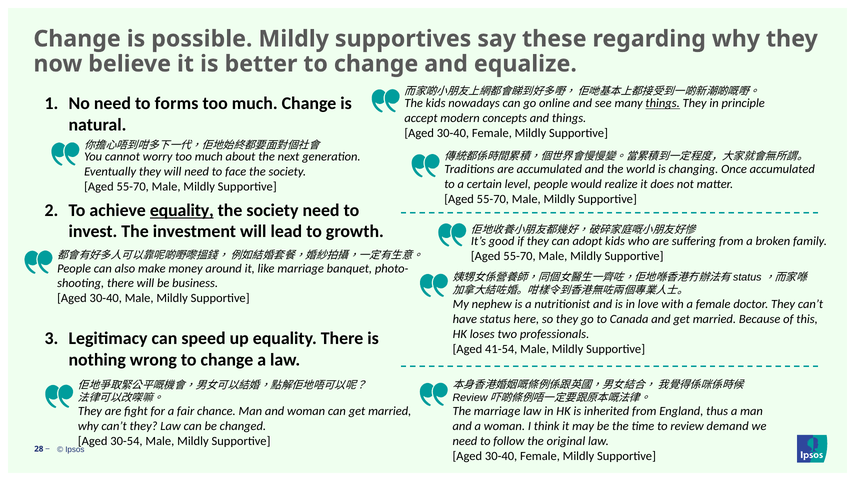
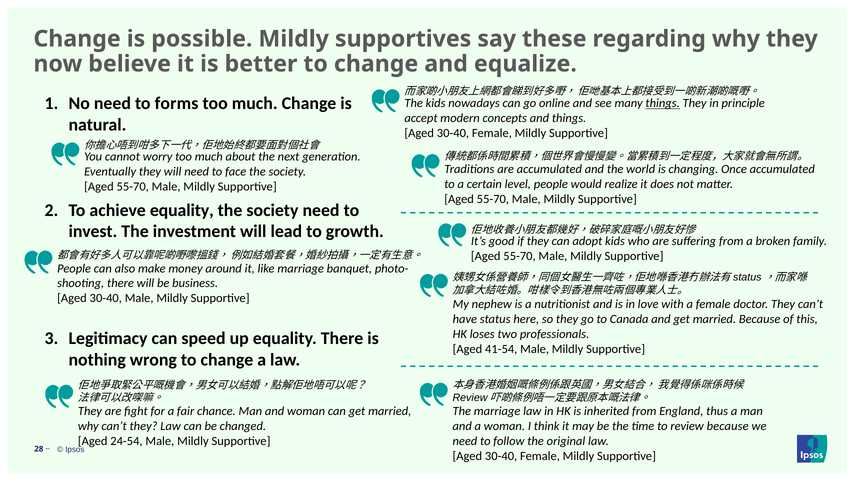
equality at (182, 210) underline: present -> none
review demand: demand -> because
30-54: 30-54 -> 24-54
